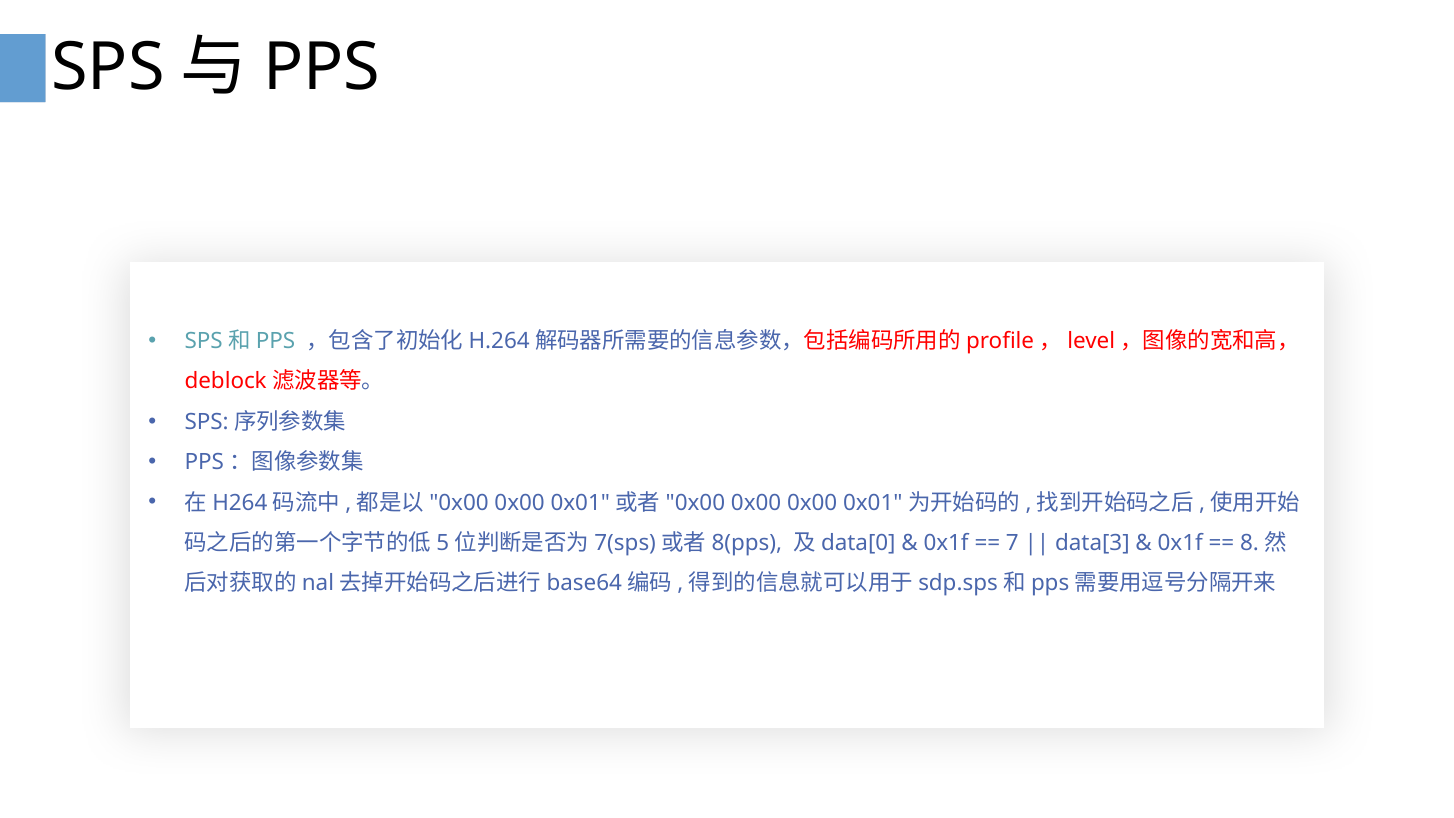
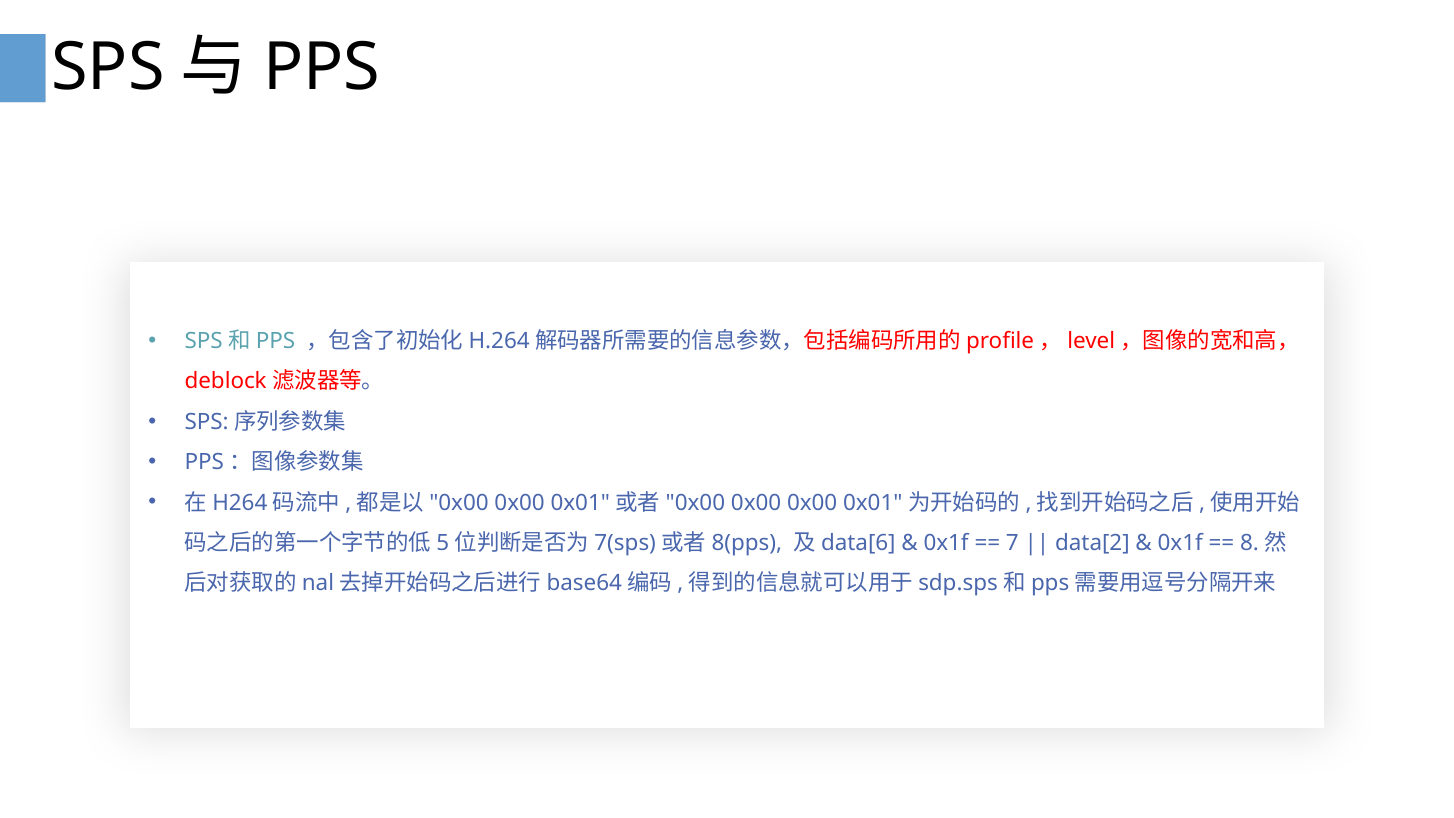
data[0: data[0 -> data[6
data[3: data[3 -> data[2
